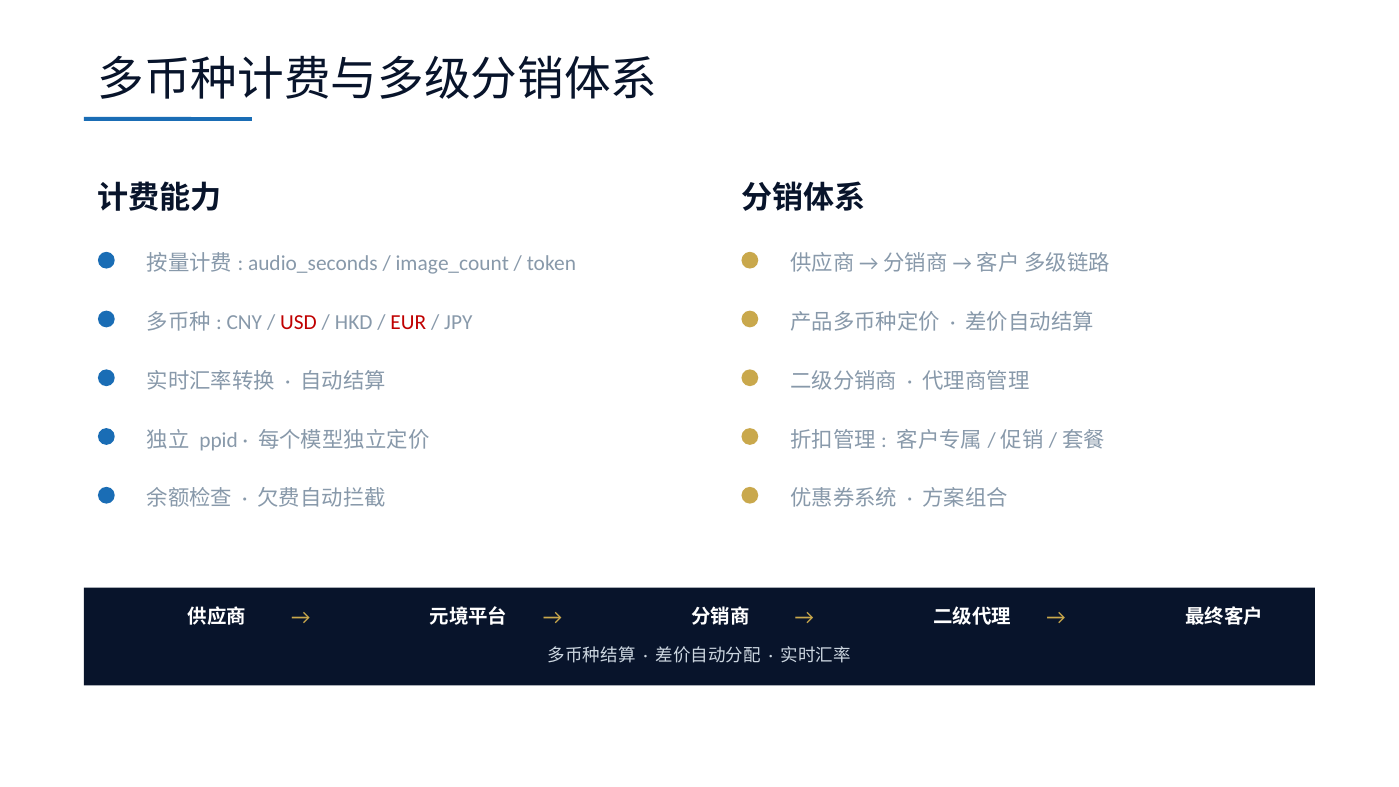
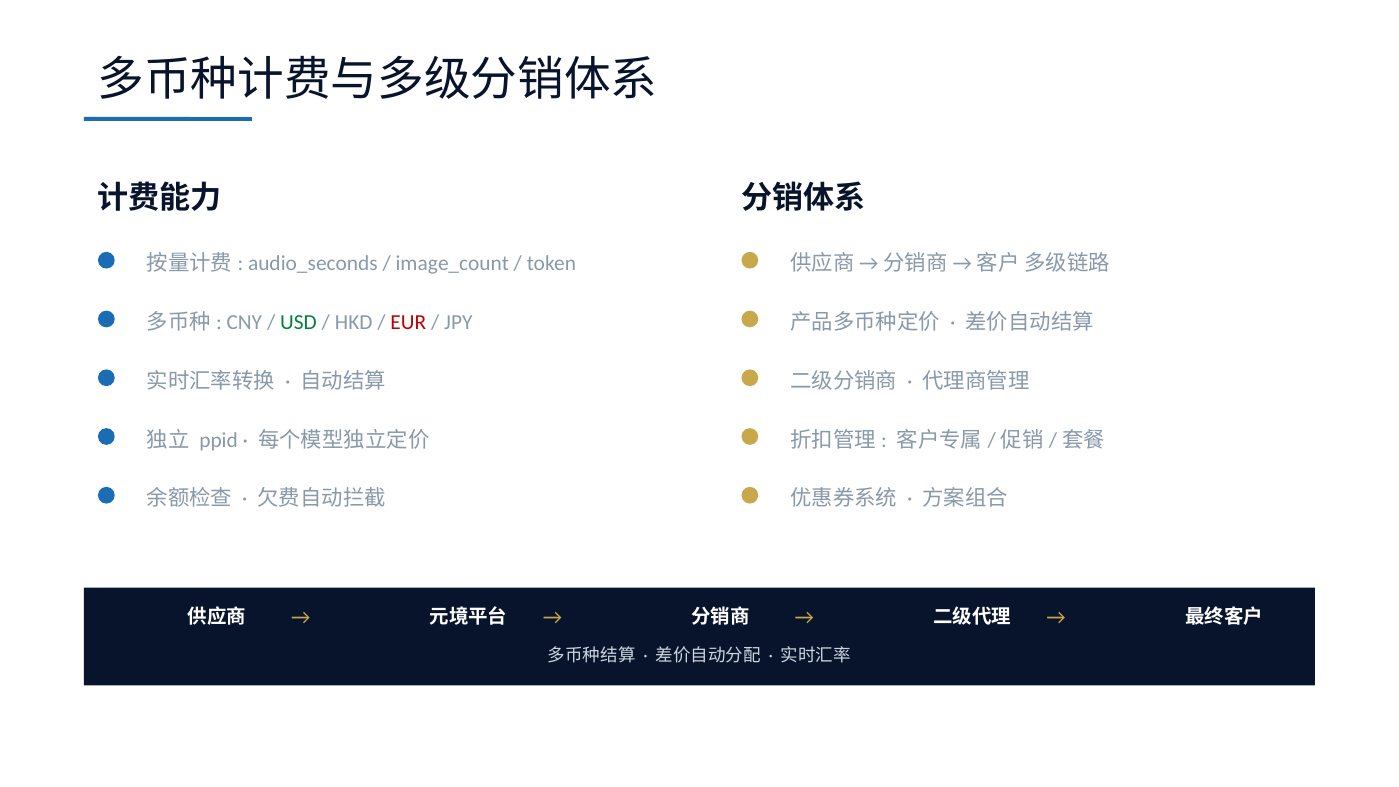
USD colour: red -> green
